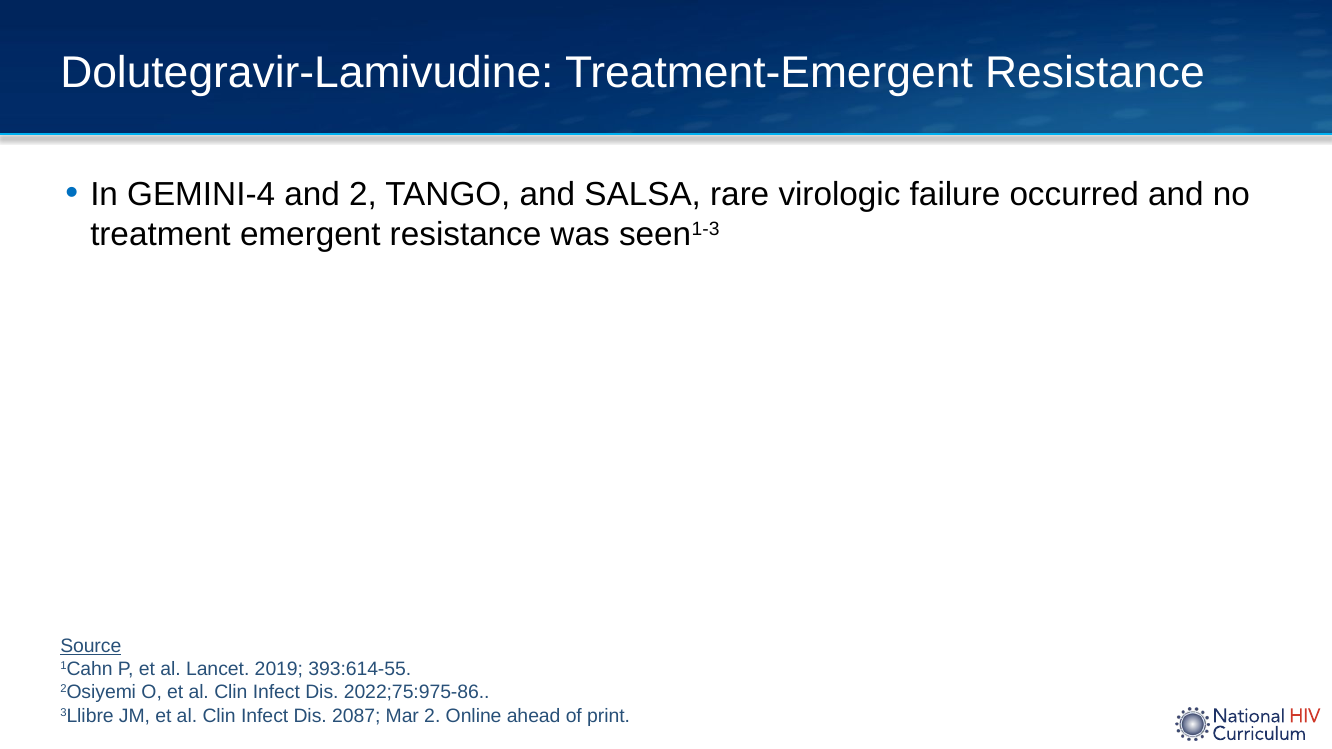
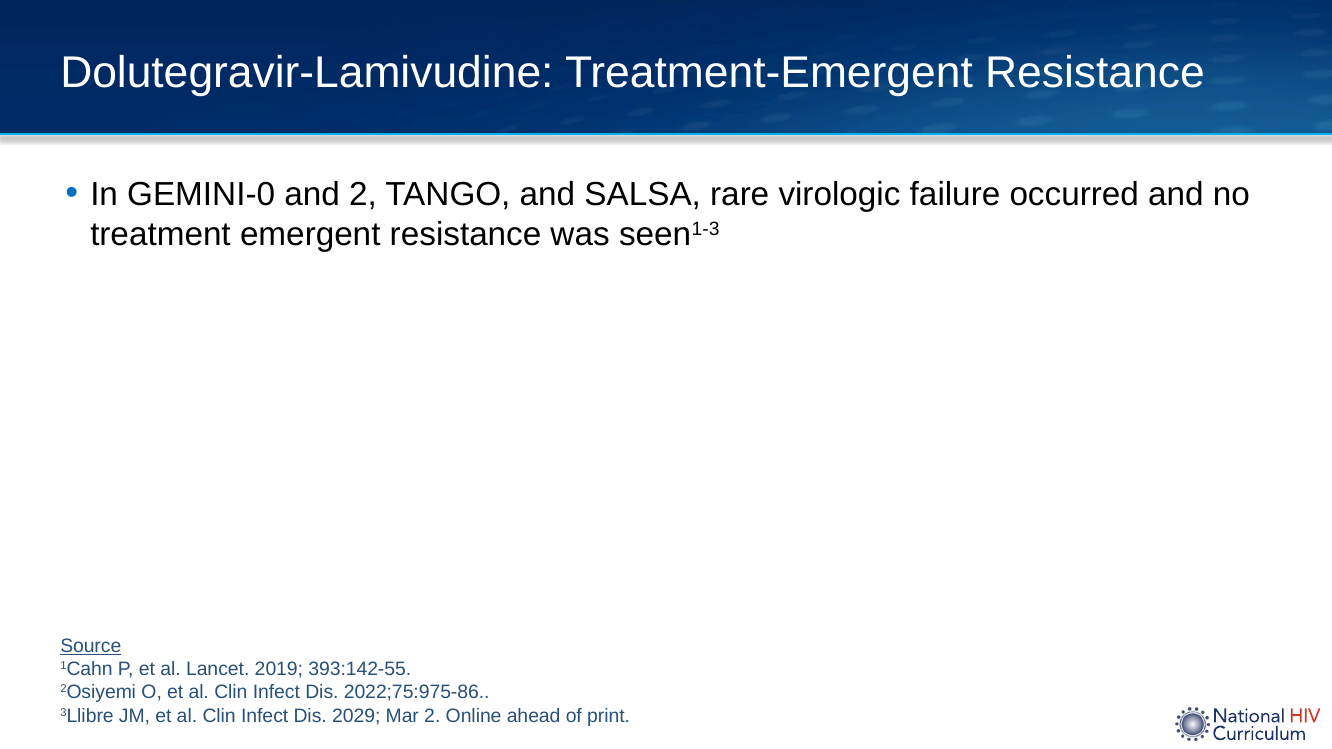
GEMINI-4: GEMINI-4 -> GEMINI-0
393:614-55: 393:614-55 -> 393:142-55
2087: 2087 -> 2029
